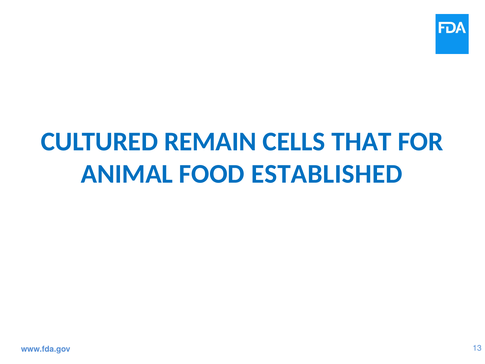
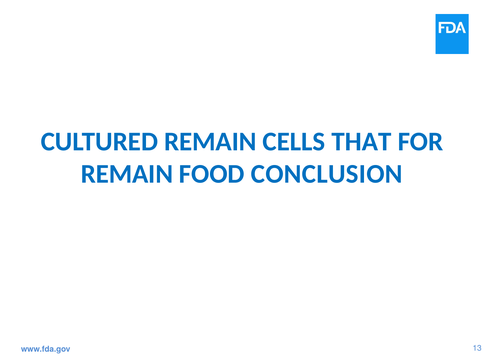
ANIMAL at (127, 174): ANIMAL -> REMAIN
ESTABLISHED: ESTABLISHED -> CONCLUSION
